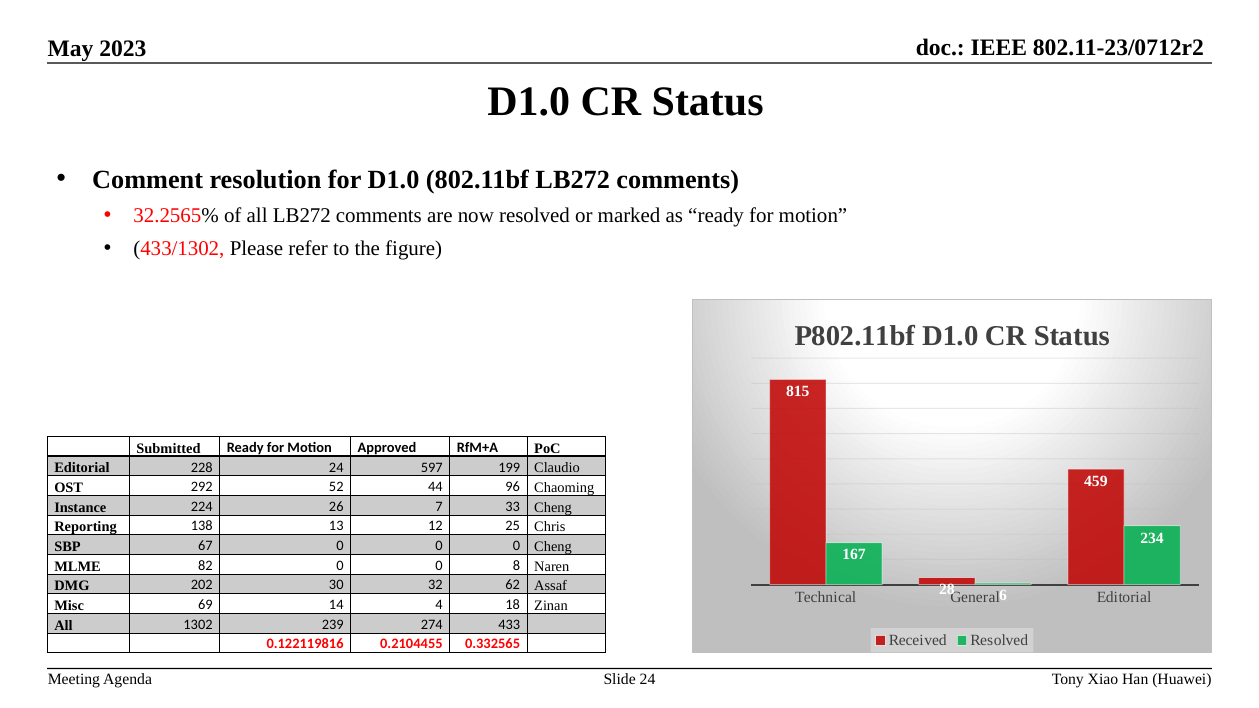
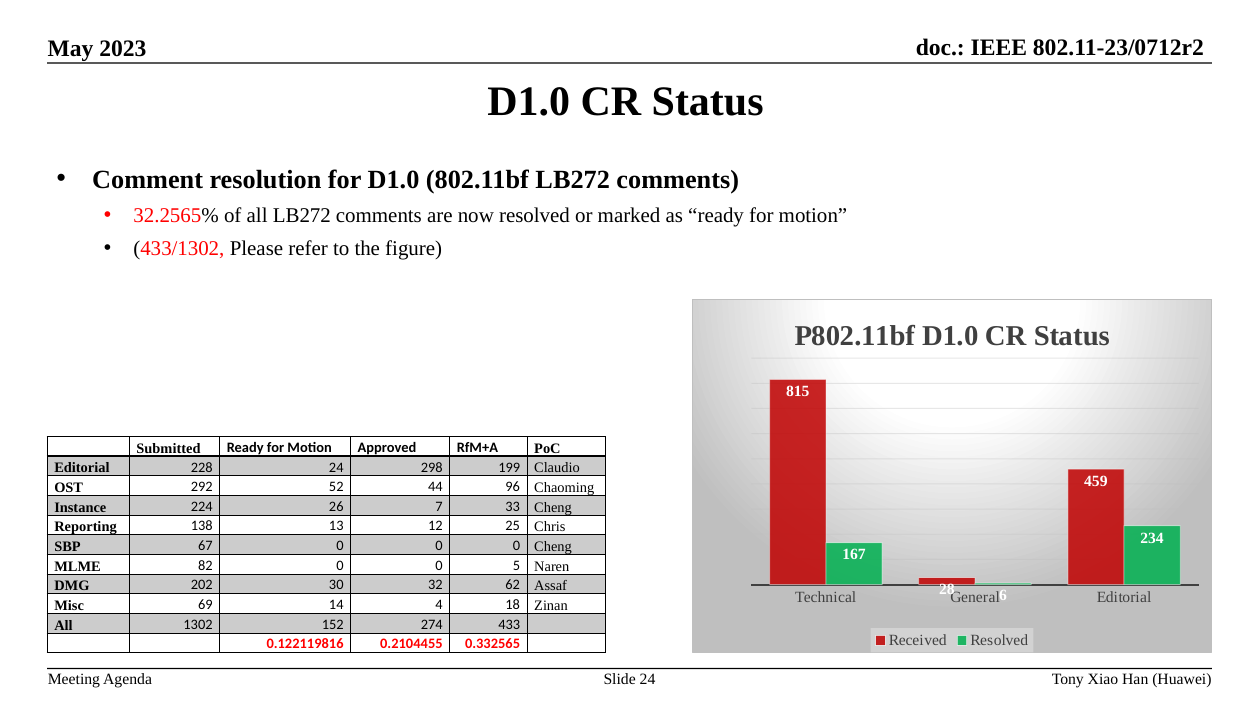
597: 597 -> 298
8: 8 -> 5
239: 239 -> 152
